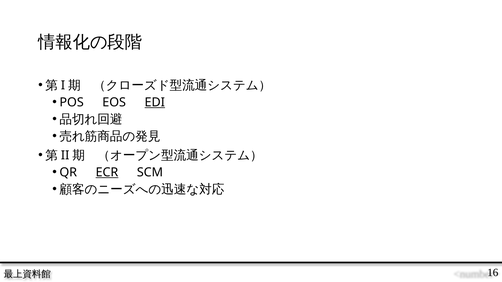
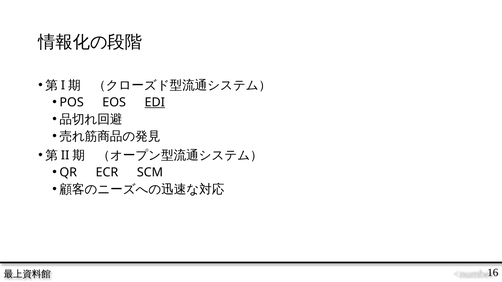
ECR underline: present -> none
